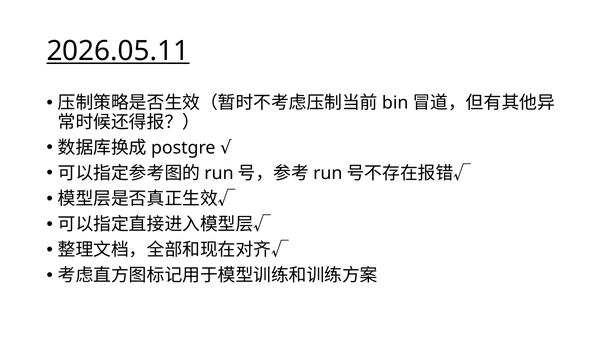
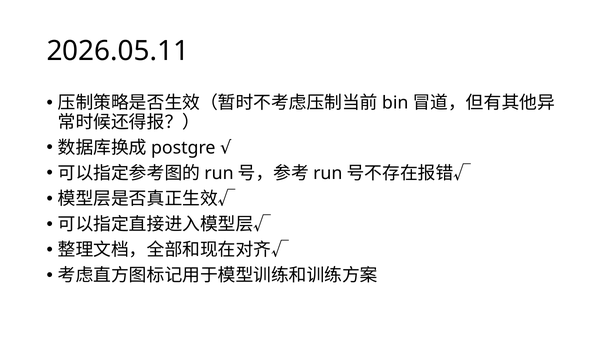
2026.05.11 underline: present -> none
